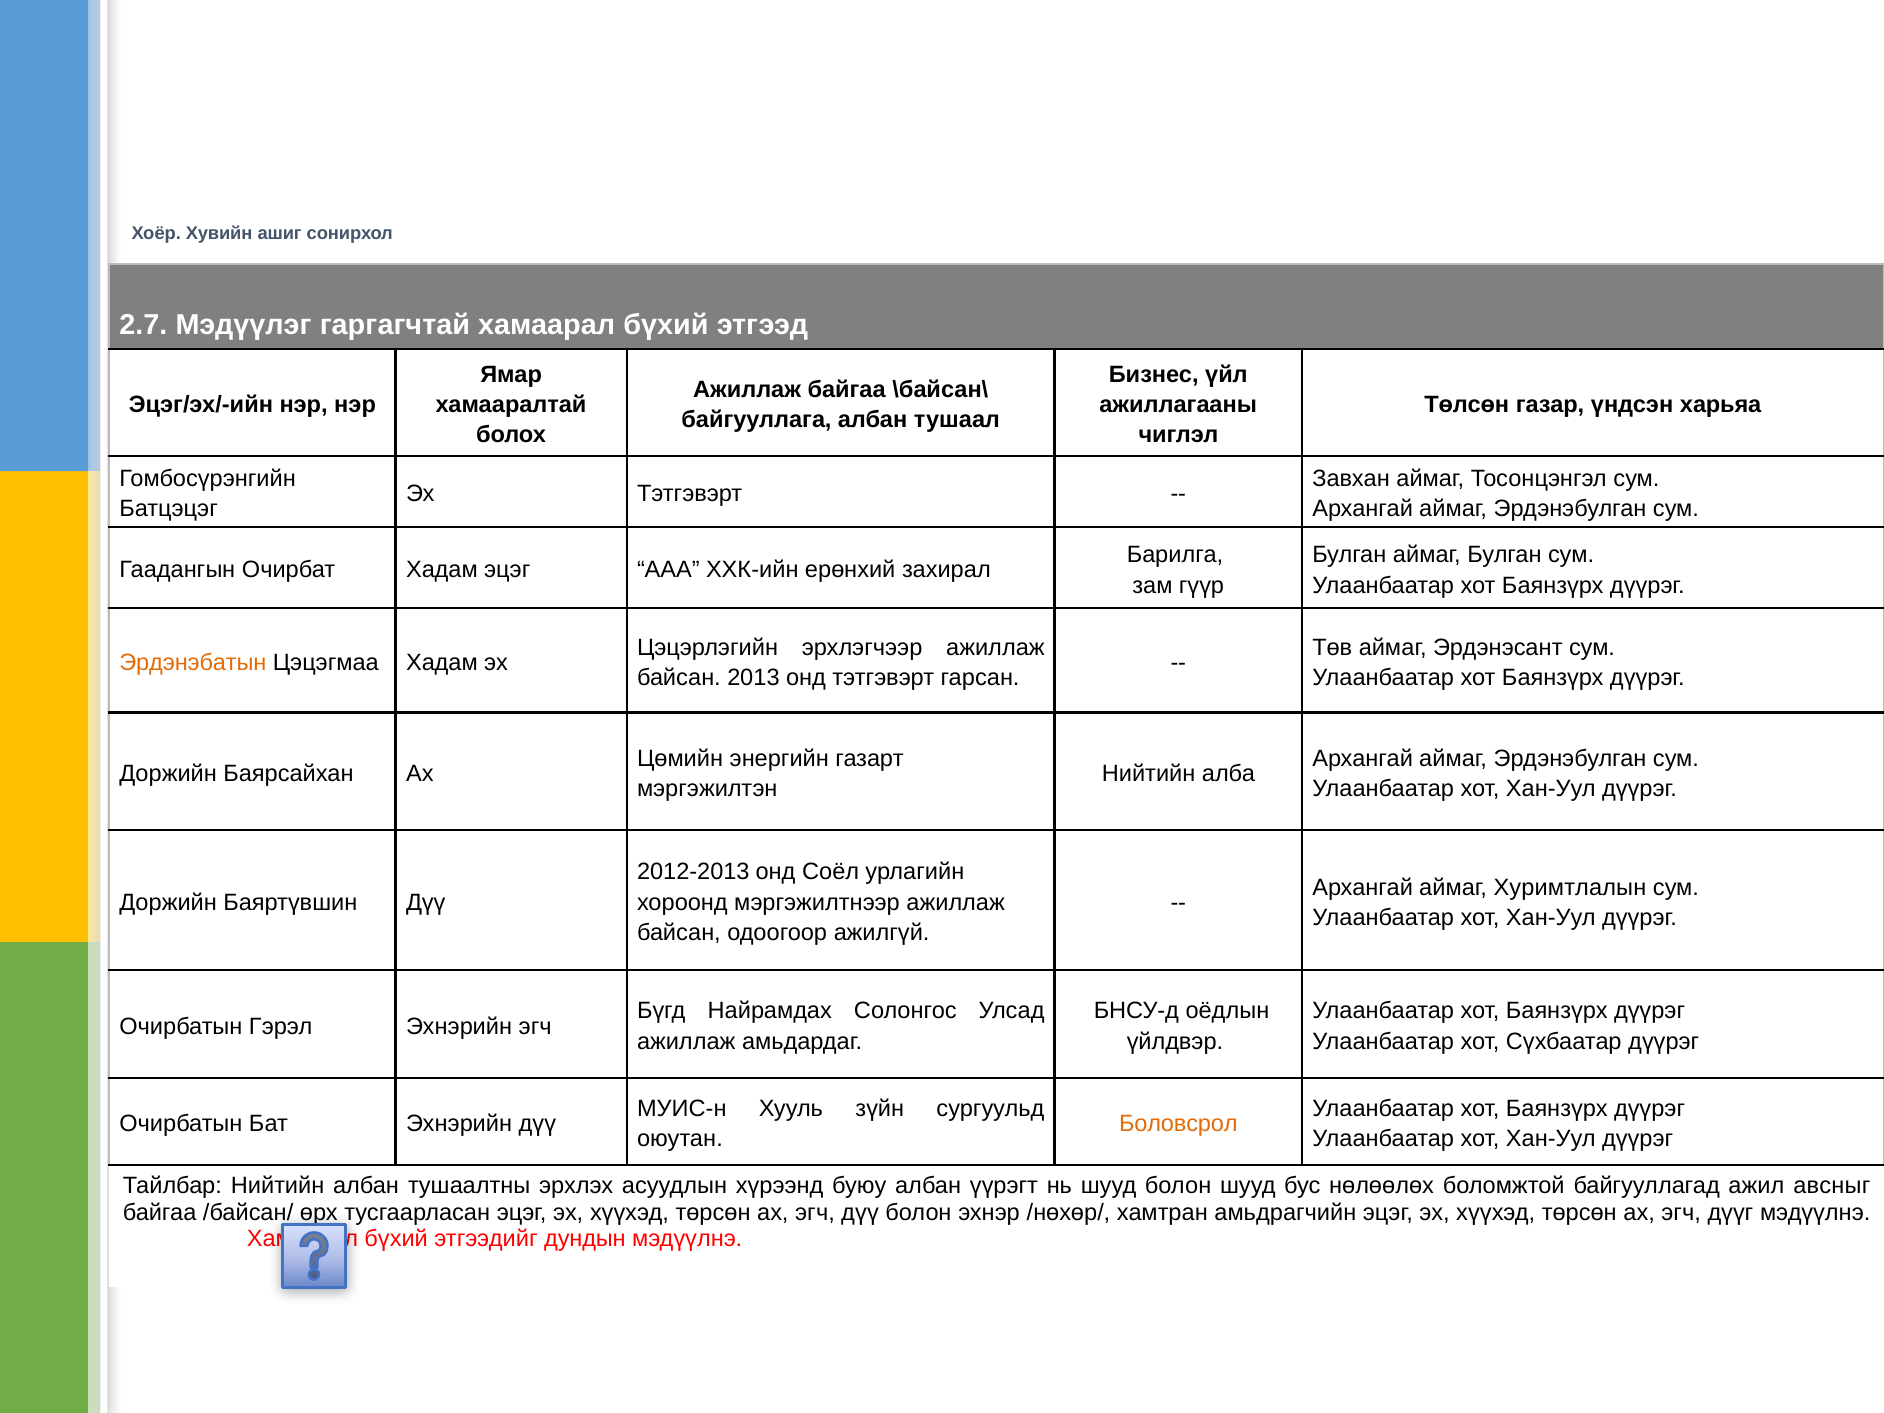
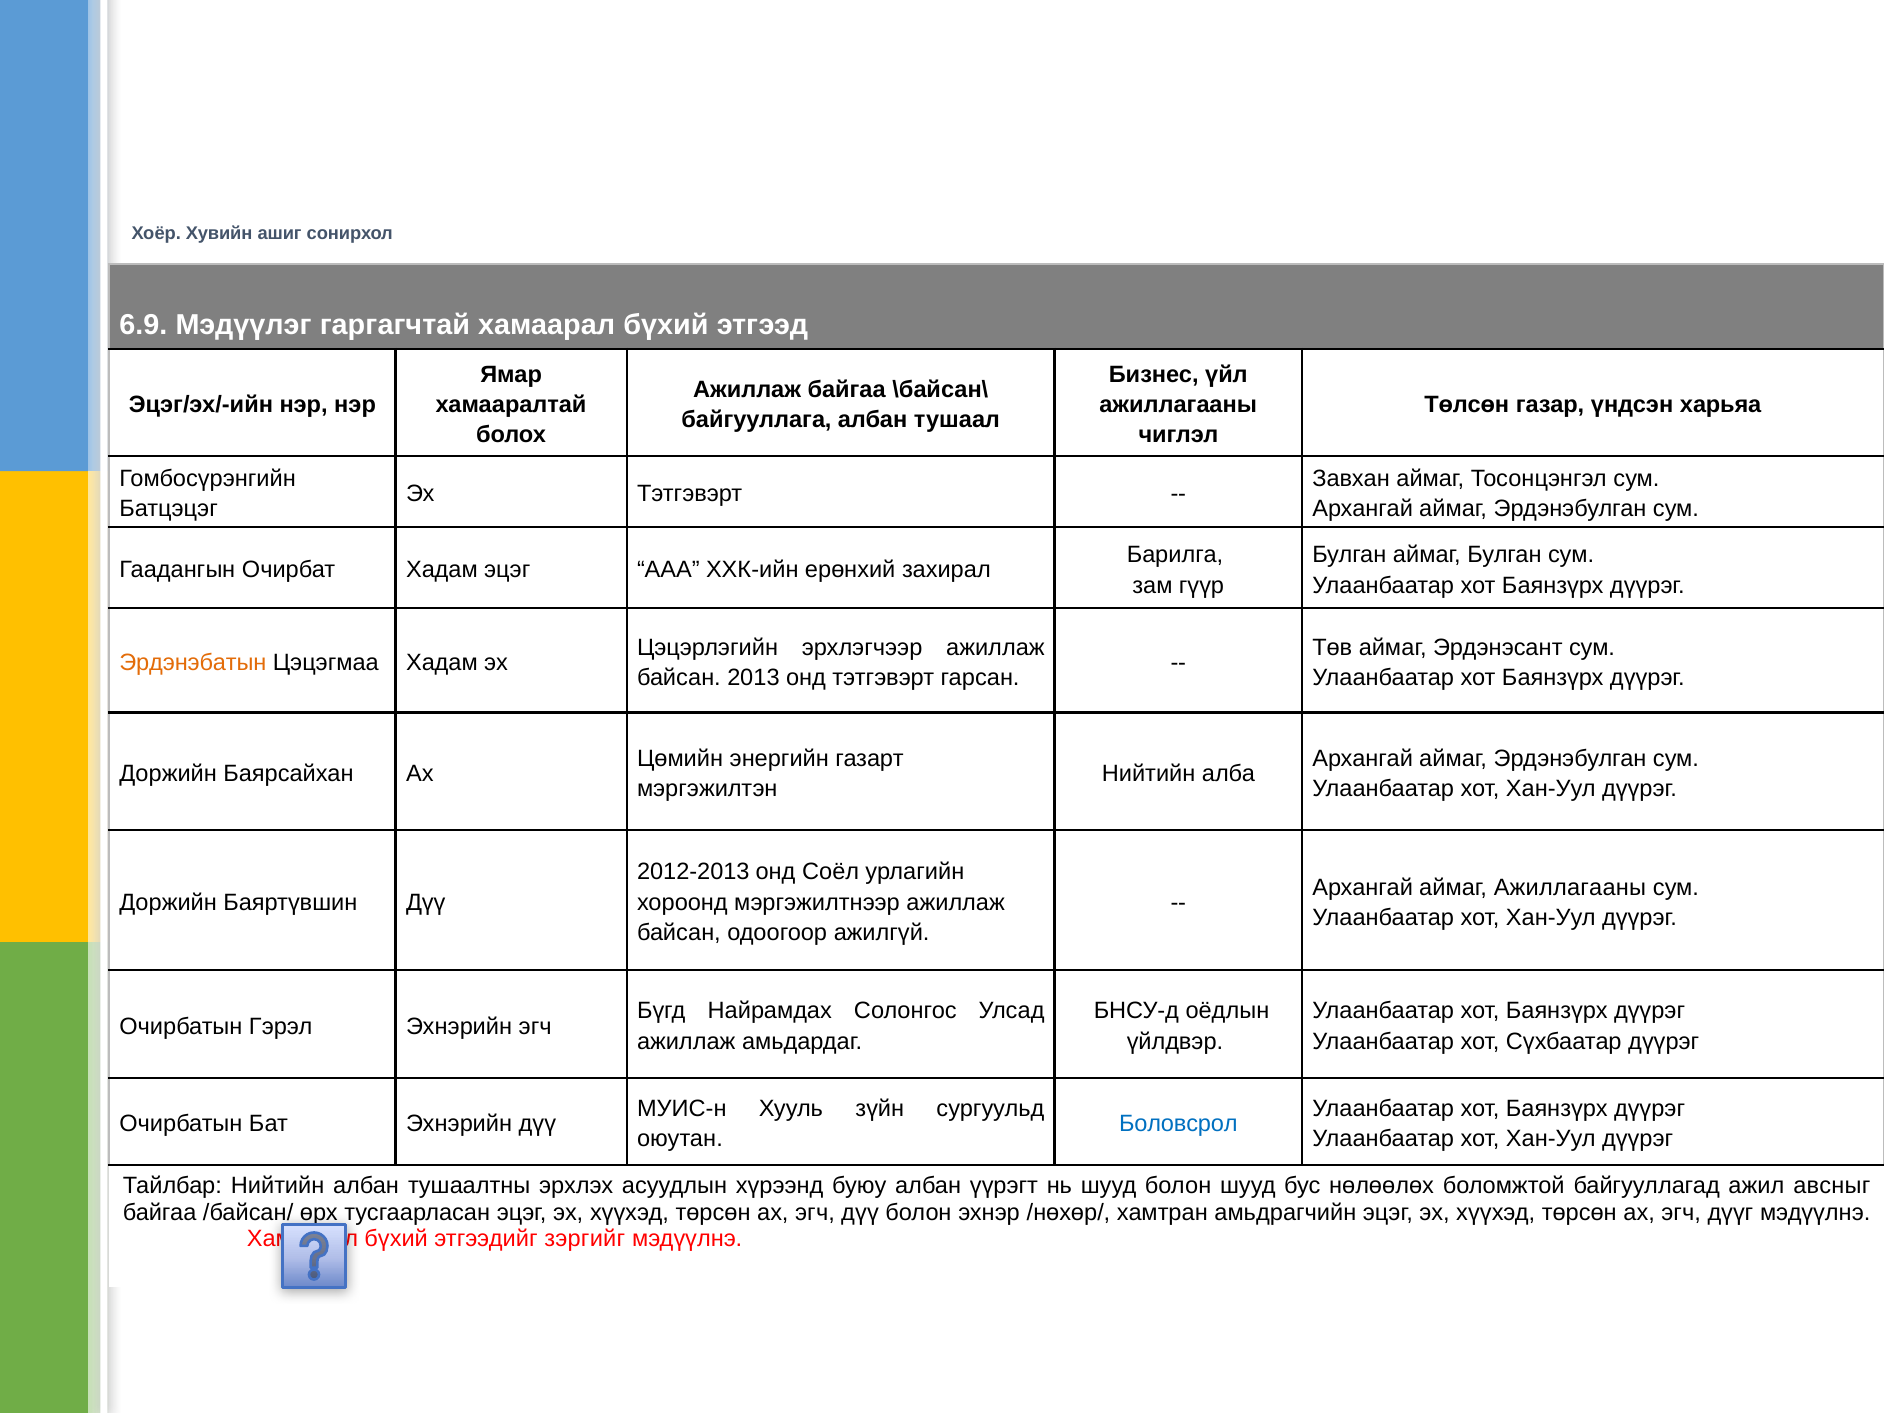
2.7: 2.7 -> 6.9
аймаг Хуримтлалын: Хуримтлалын -> Ажиллагааны
Боловсрол colour: orange -> blue
дундын: дундын -> зэргийг
